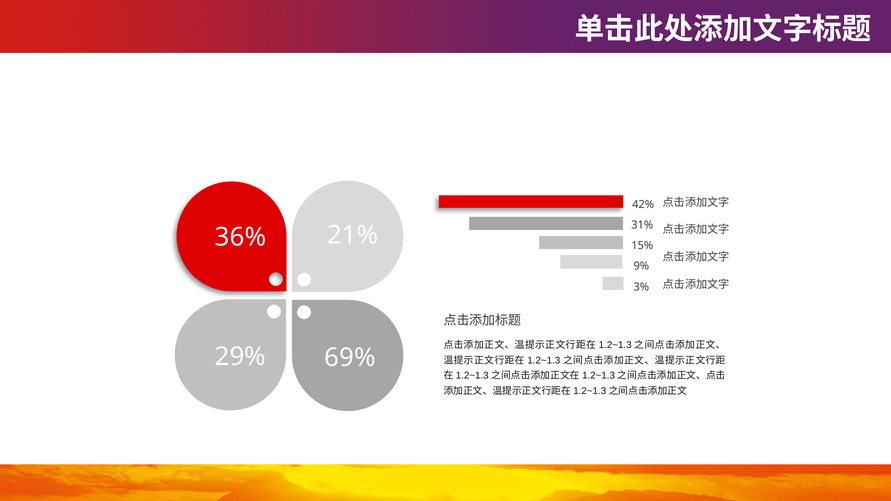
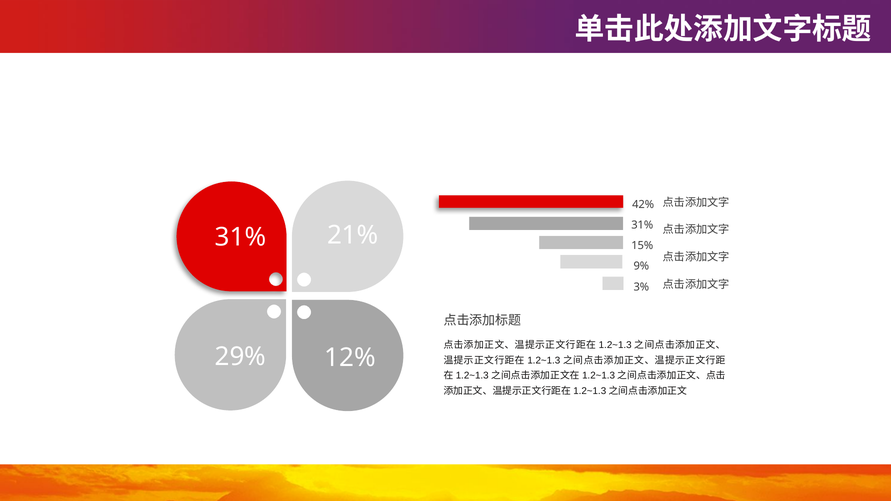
36% at (241, 237): 36% -> 31%
69%: 69% -> 12%
